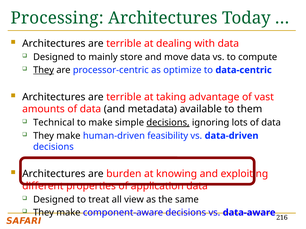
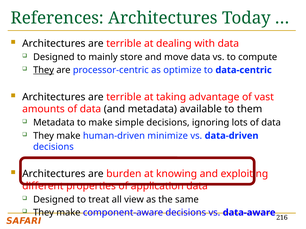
Processing: Processing -> References
Technical at (54, 123): Technical -> Metadata
decisions at (168, 123) underline: present -> none
feasibility: feasibility -> minimize
